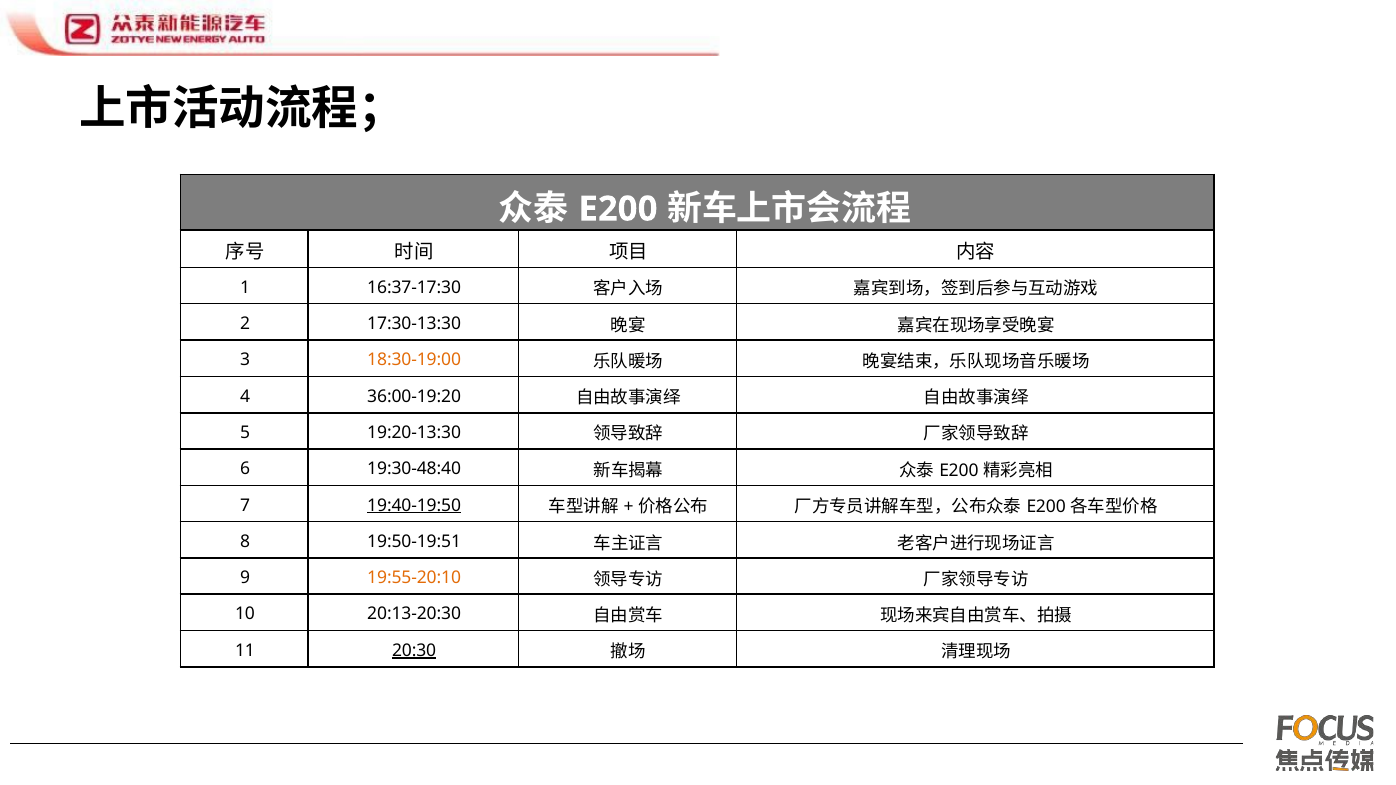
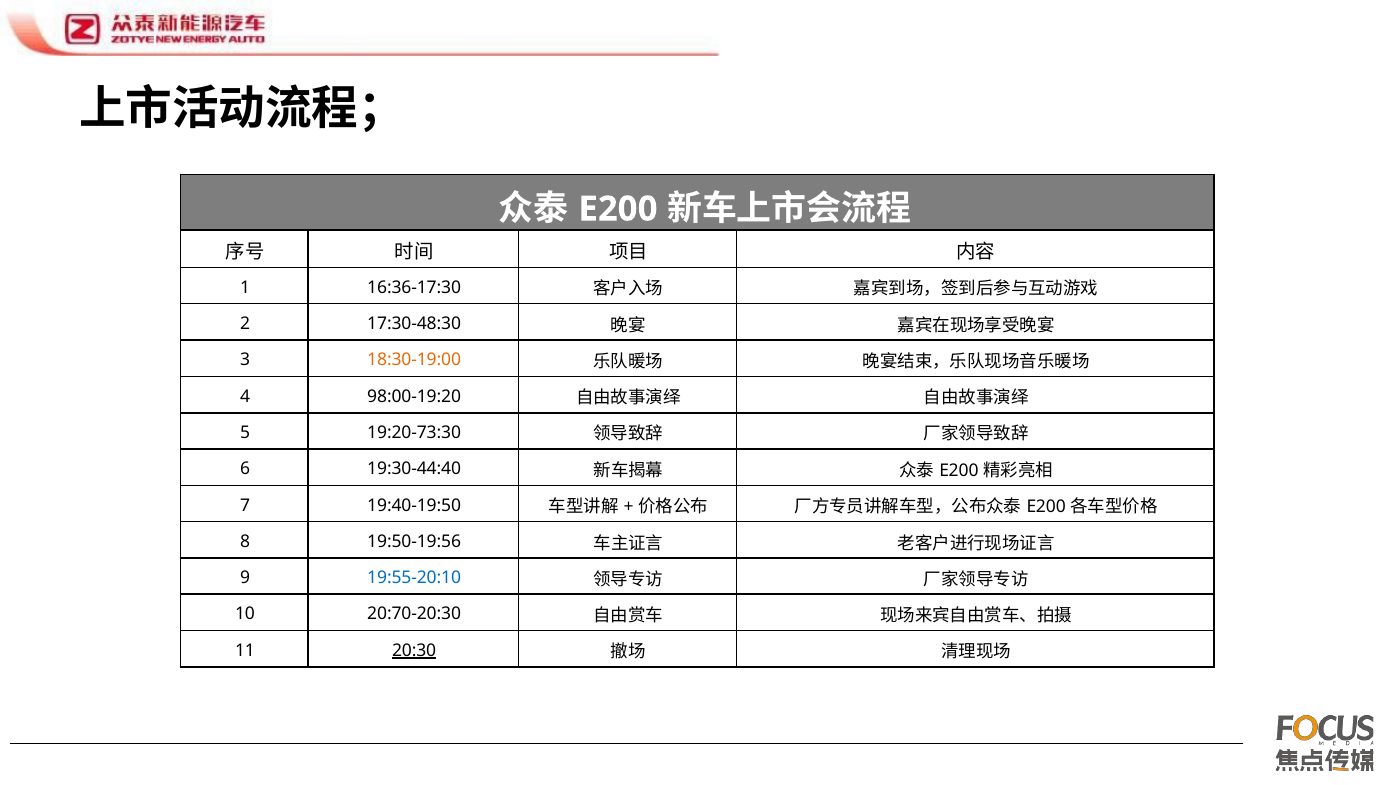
16:37-17:30: 16:37-17:30 -> 16:36-17:30
17:30-13:30: 17:30-13:30 -> 17:30-48:30
36:00-19:20: 36:00-19:20 -> 98:00-19:20
19:20-13:30: 19:20-13:30 -> 19:20-73:30
19:30-48:40: 19:30-48:40 -> 19:30-44:40
19:40-19:50 underline: present -> none
19:50-19:51: 19:50-19:51 -> 19:50-19:56
19:55-20:10 colour: orange -> blue
20:13-20:30: 20:13-20:30 -> 20:70-20:30
